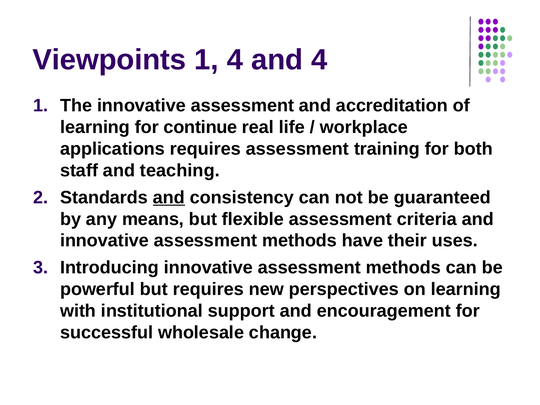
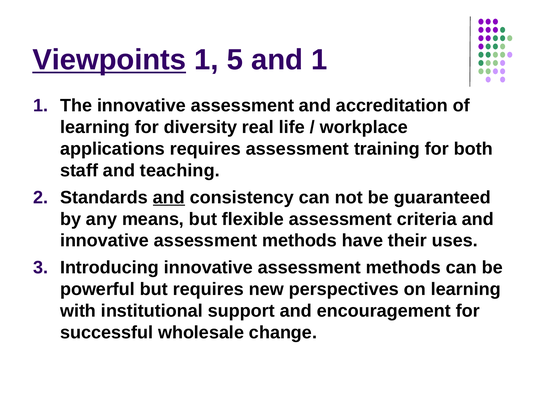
Viewpoints underline: none -> present
1 4: 4 -> 5
and 4: 4 -> 1
continue: continue -> diversity
